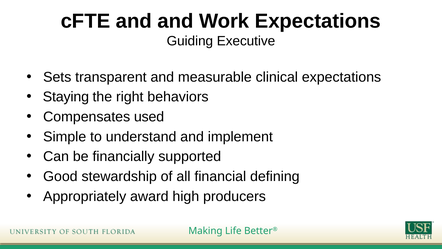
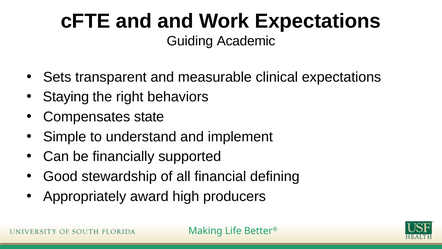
Executive: Executive -> Academic
used: used -> state
